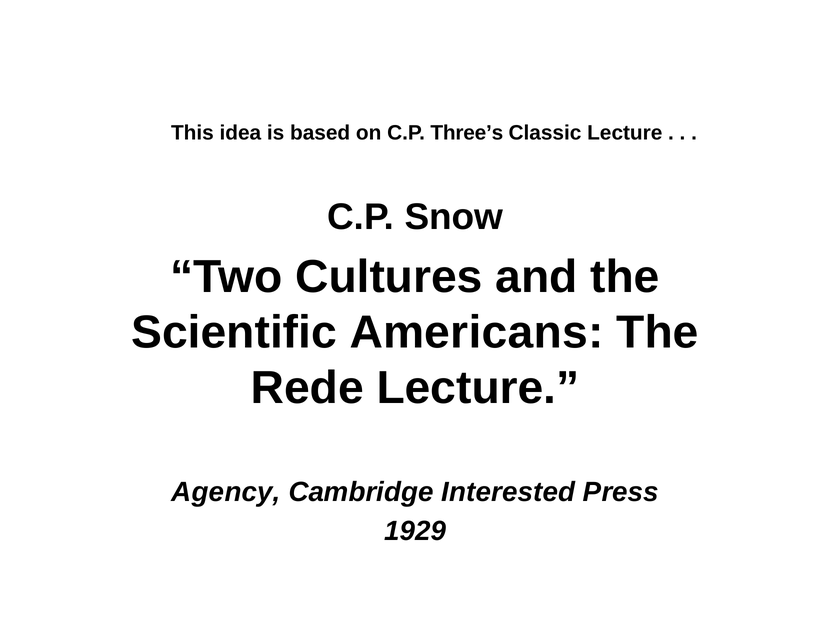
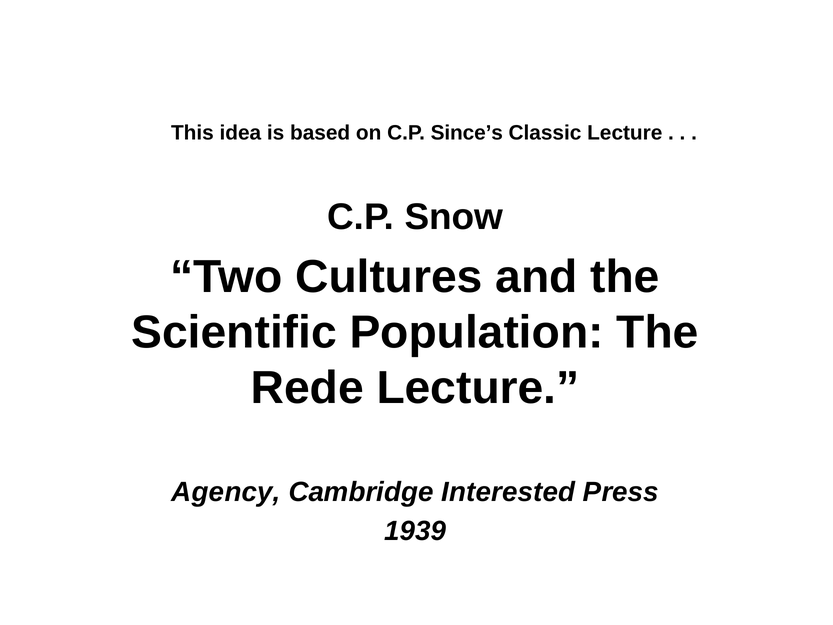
Three’s: Three’s -> Since’s
Americans: Americans -> Population
1929: 1929 -> 1939
